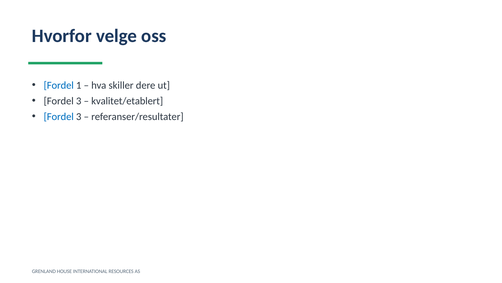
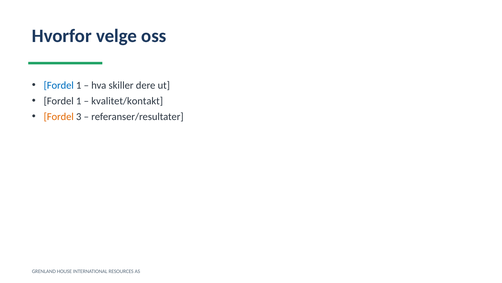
3 at (79, 101): 3 -> 1
kvalitet/etablert: kvalitet/etablert -> kvalitet/kontakt
Fordel at (59, 116) colour: blue -> orange
